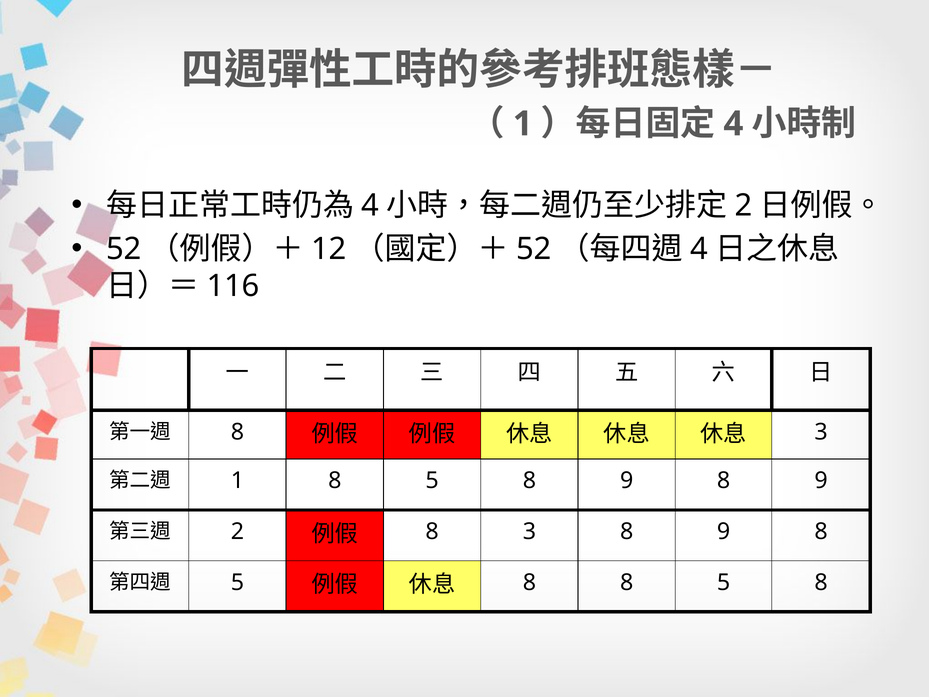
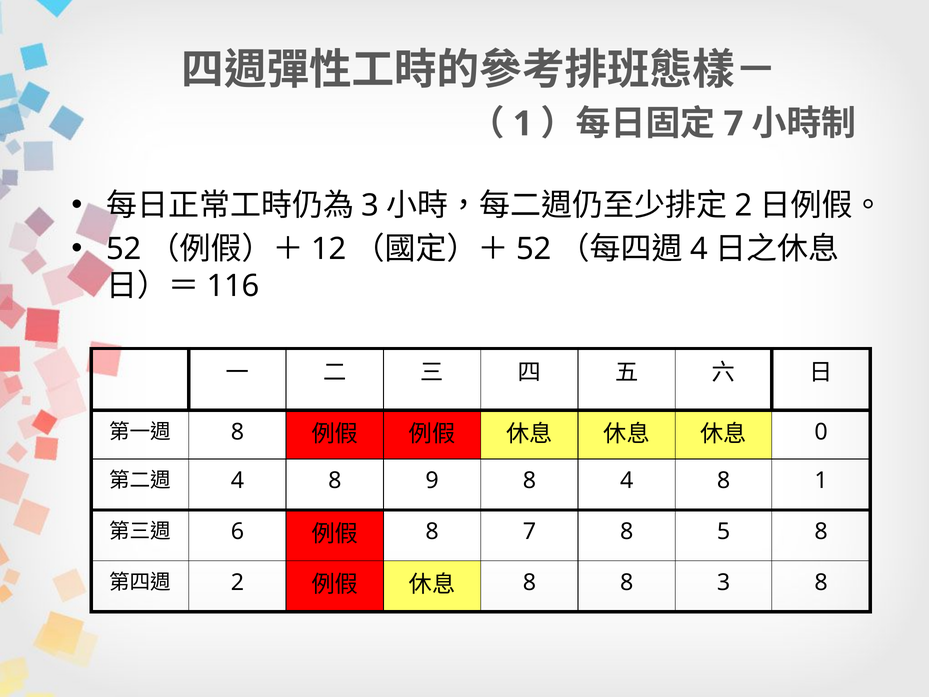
4 at (733, 124): 4 -> 7
4 at (370, 206): 4 -> 3
3 at (821, 432): 3 -> 0
1 at (237, 481): 1 -> 4
5 at (432, 481): 5 -> 9
9 at (627, 481): 9 -> 4
9 at (821, 481): 9 -> 1
2 at (237, 532): 2 -> 6
8 3: 3 -> 7
9 at (724, 532): 9 -> 5
5 at (237, 582): 5 -> 2
8 8 5: 5 -> 3
